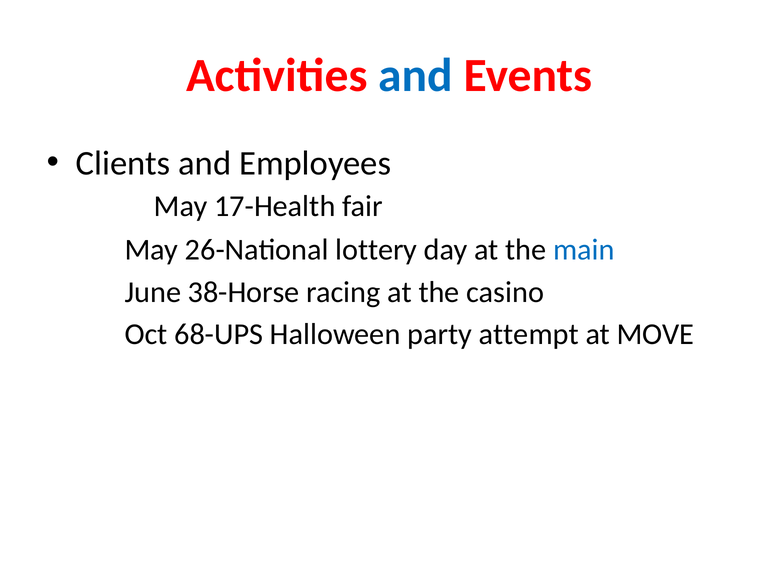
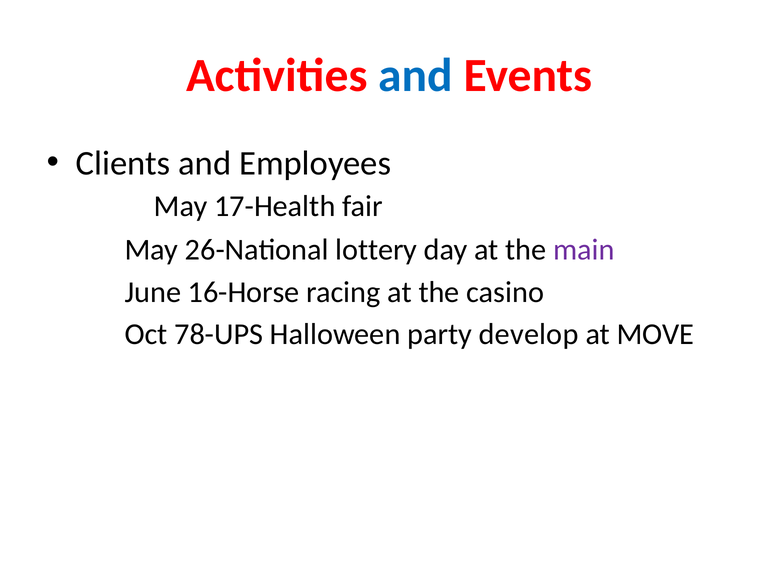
main colour: blue -> purple
38-Horse: 38-Horse -> 16-Horse
68-UPS: 68-UPS -> 78-UPS
attempt: attempt -> develop
